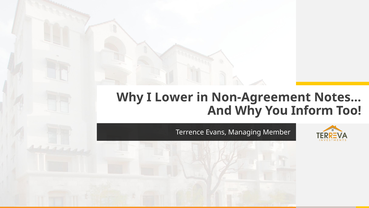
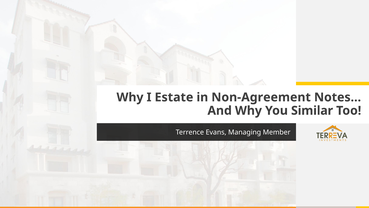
Lower: Lower -> Estate
Inform: Inform -> Similar
